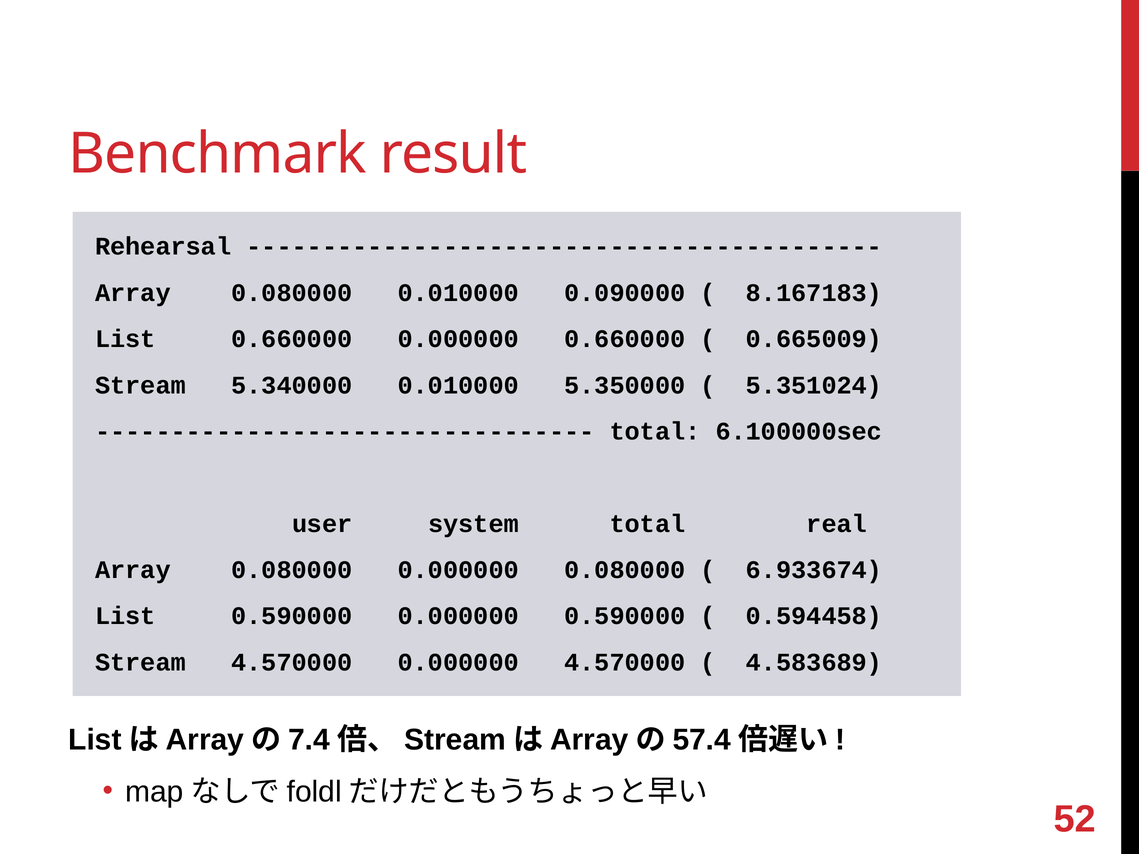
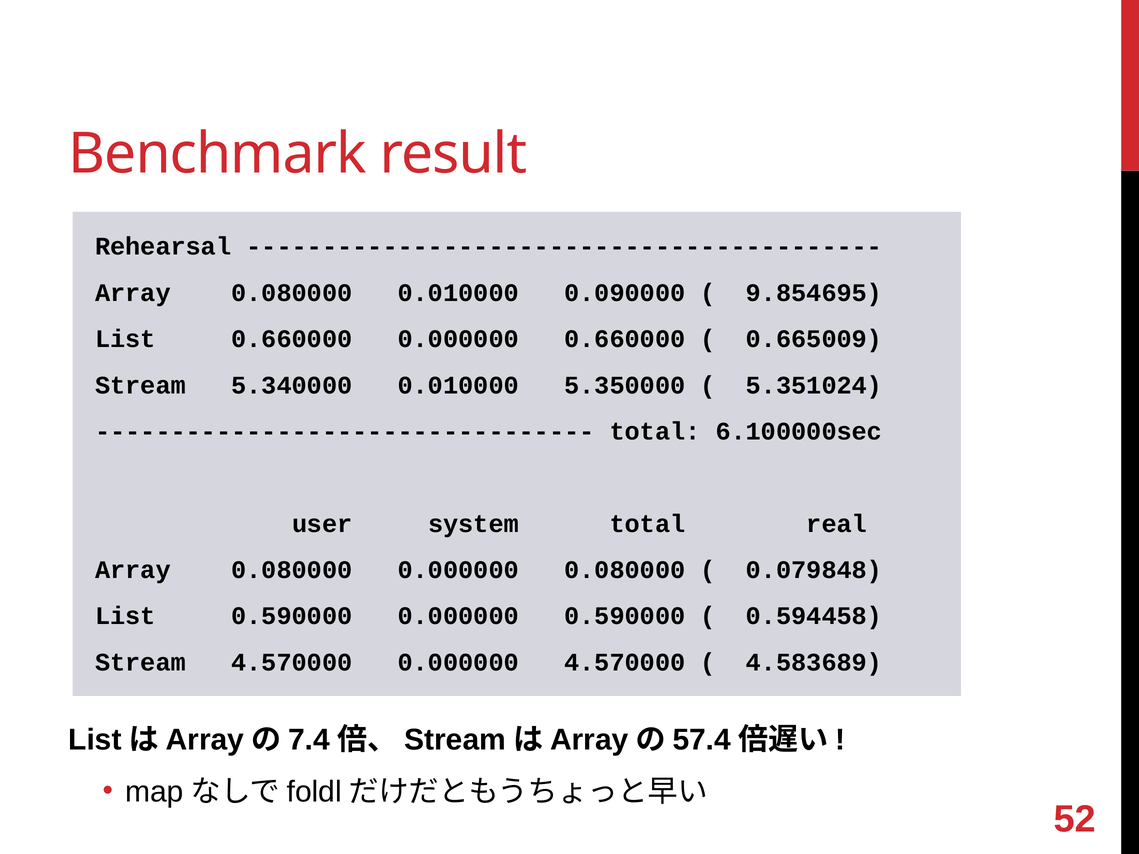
8.167183: 8.167183 -> 9.854695
6.933674: 6.933674 -> 0.079848
